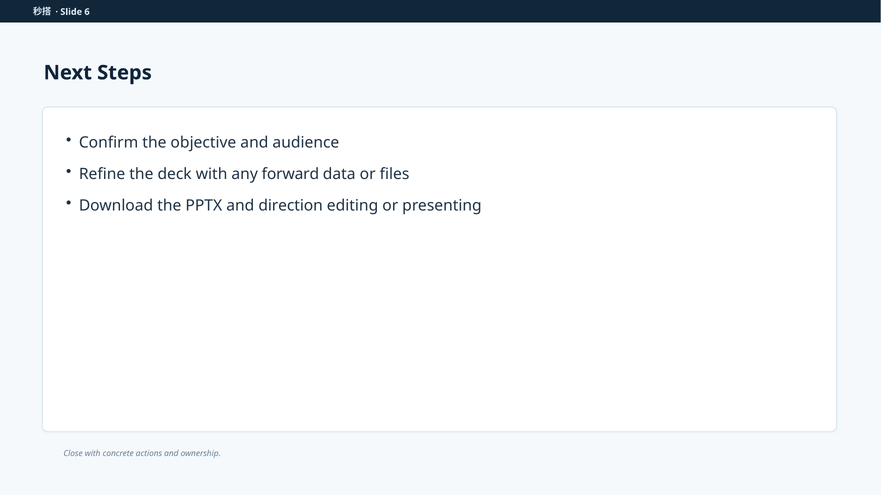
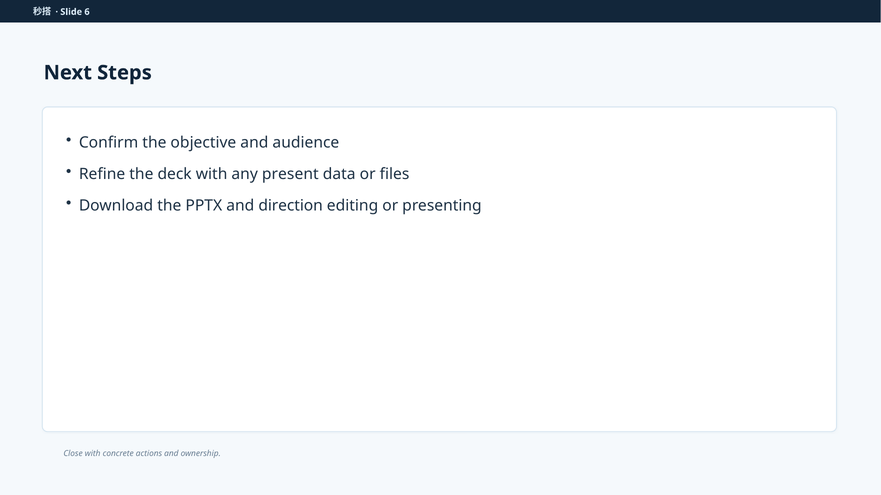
forward: forward -> present
